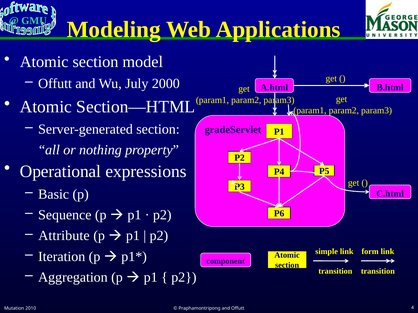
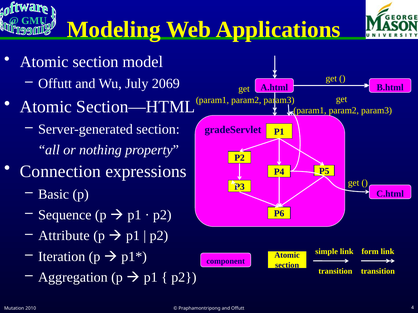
2000: 2000 -> 2069
Operational: Operational -> Connection
